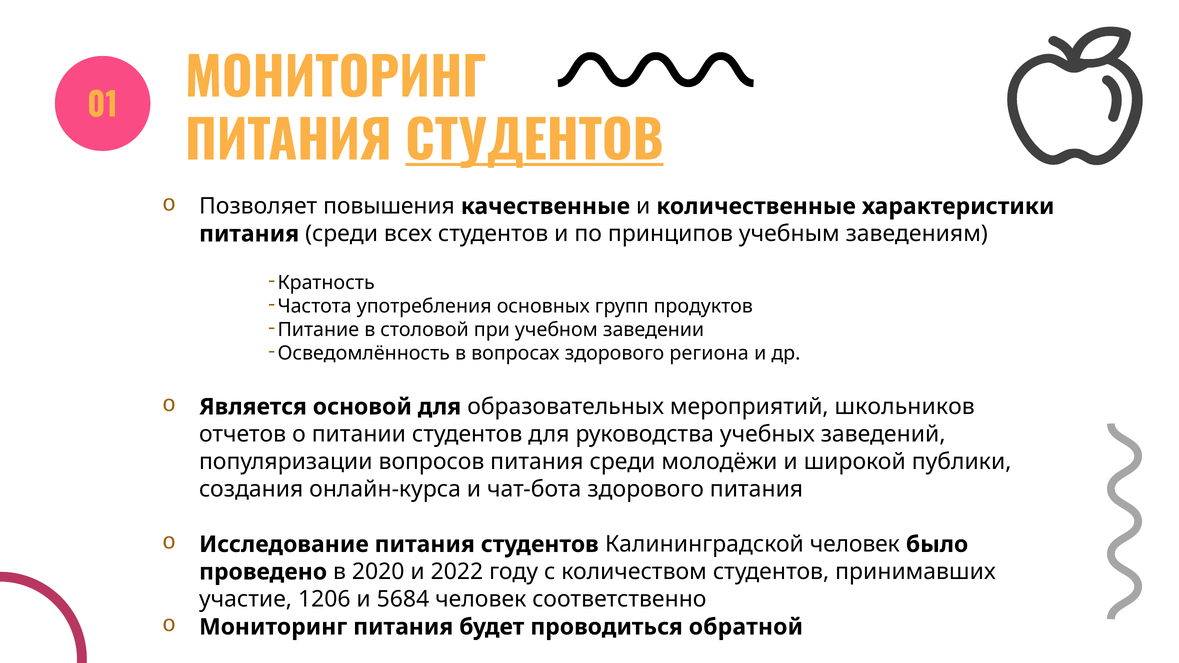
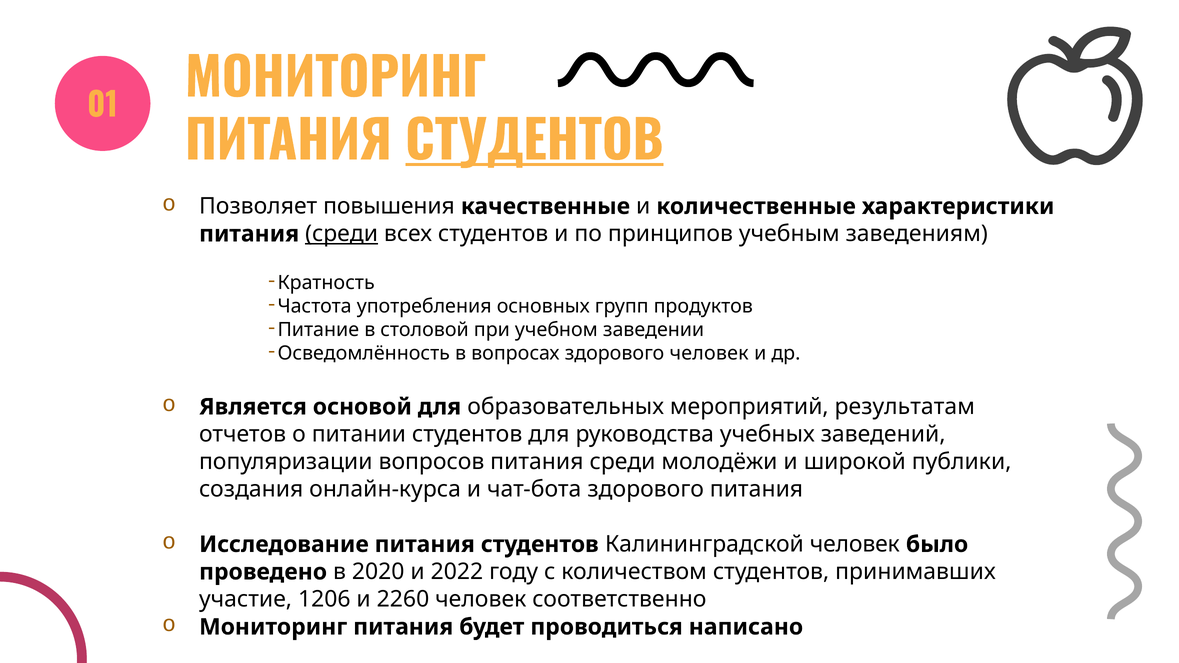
среди at (342, 234) underline: none -> present
здорового региона: региона -> человек
школьников: школьников -> результатам
5684: 5684 -> 2260
обратной: обратной -> написано
